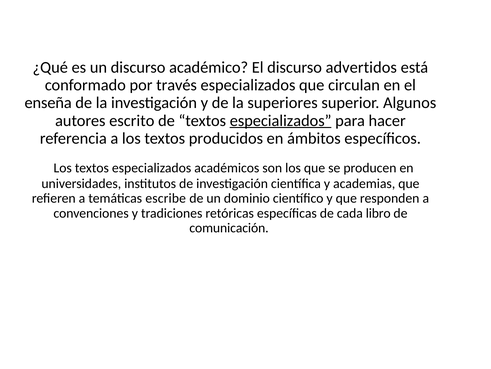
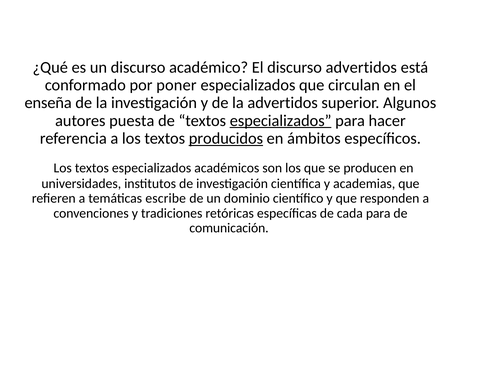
través: través -> poner
la superiores: superiores -> advertidos
escrito: escrito -> puesta
producidos underline: none -> present
cada libro: libro -> para
